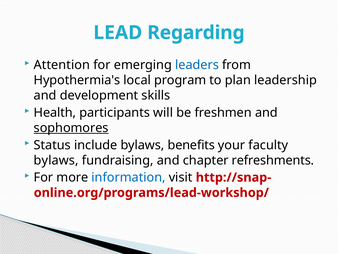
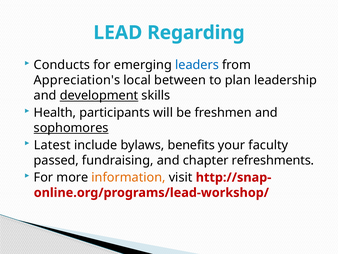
Attention: Attention -> Conducts
Hypothermia's: Hypothermia's -> Appreciation's
program: program -> between
development underline: none -> present
Status: Status -> Latest
bylaws at (56, 160): bylaws -> passed
information colour: blue -> orange
